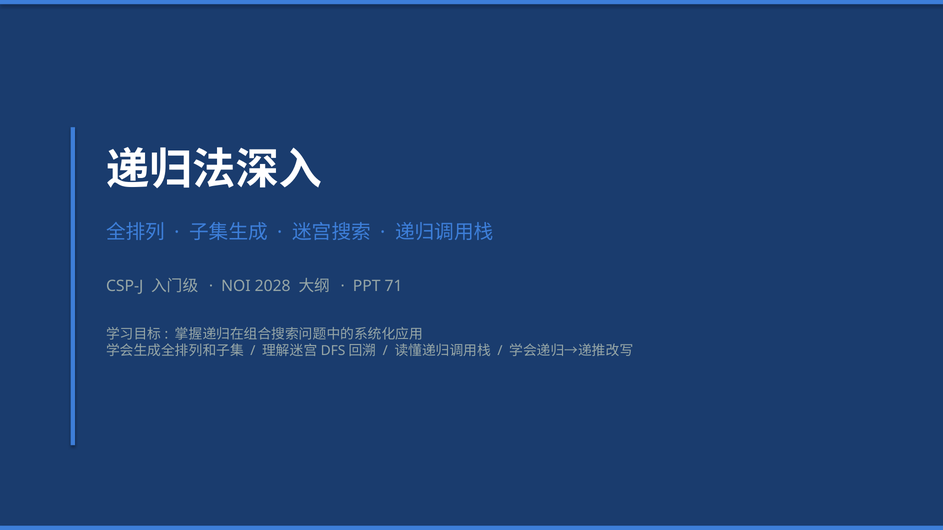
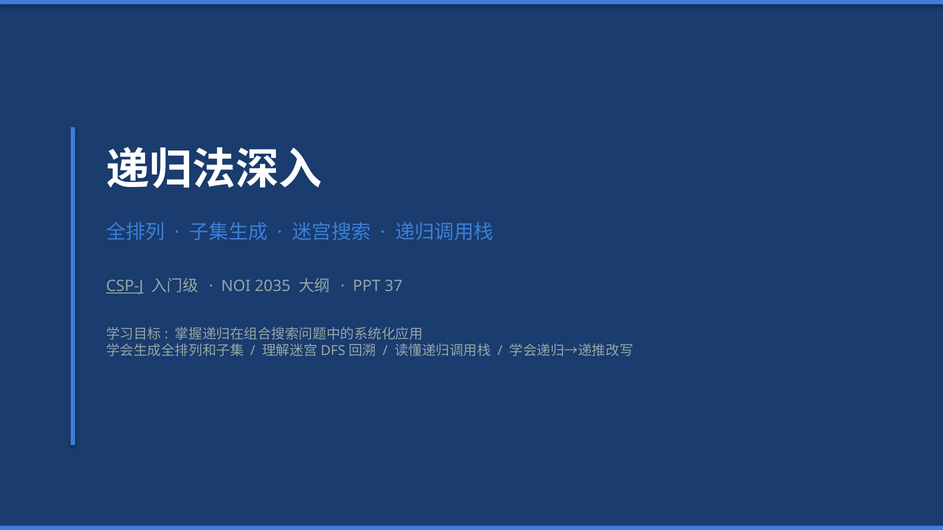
CSP-J underline: none -> present
2028: 2028 -> 2035
71: 71 -> 37
